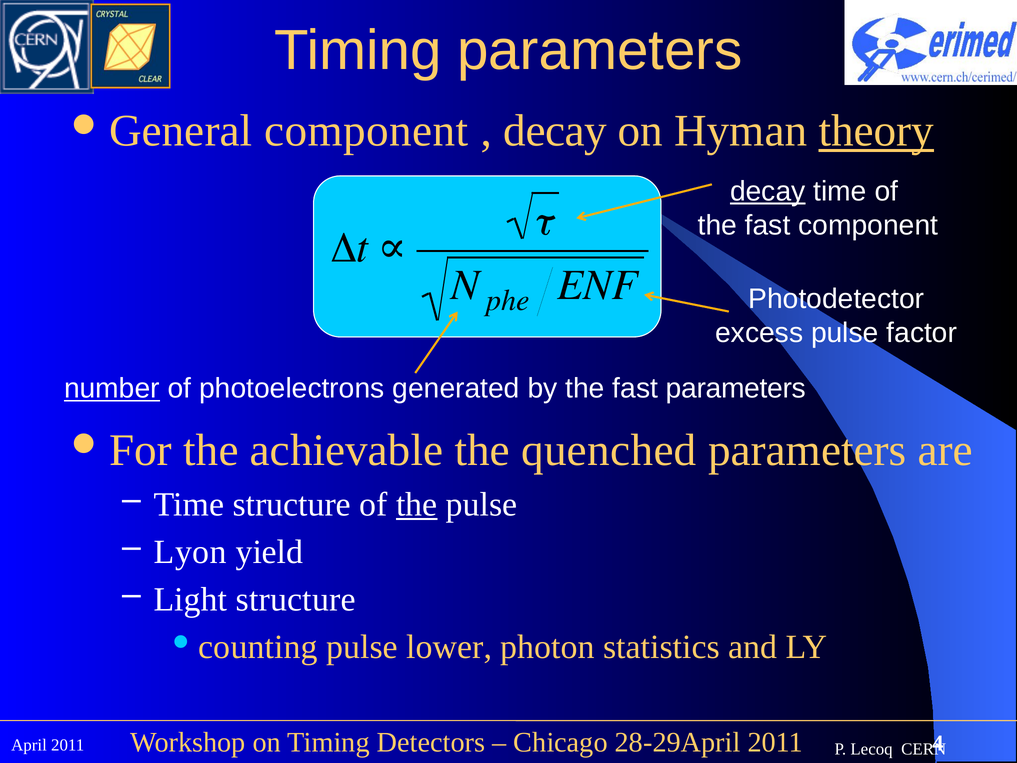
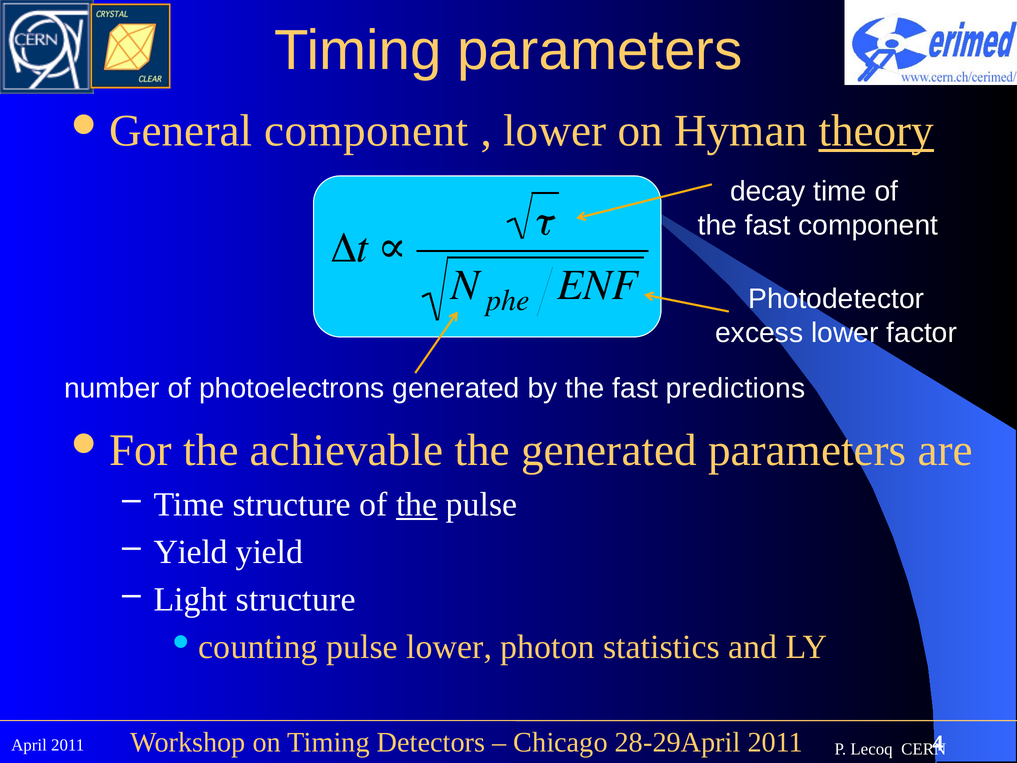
decay at (555, 131): decay -> lower
decay at (768, 191) underline: present -> none
excess pulse: pulse -> lower
number underline: present -> none
fast parameters: parameters -> predictions
the quenched: quenched -> generated
Lyon at (190, 552): Lyon -> Yield
